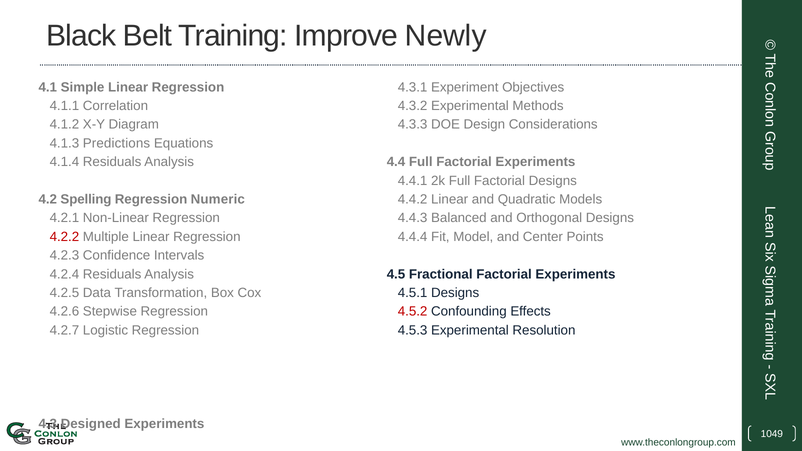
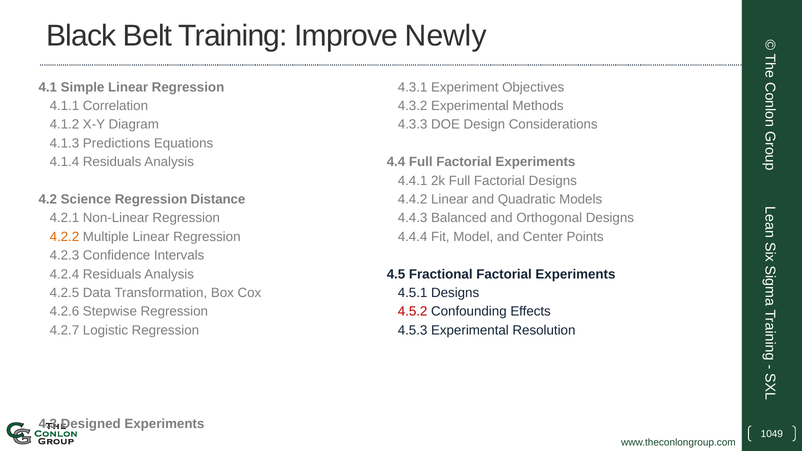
Spelling: Spelling -> Science
Numeric: Numeric -> Distance
4.2.2 colour: red -> orange
